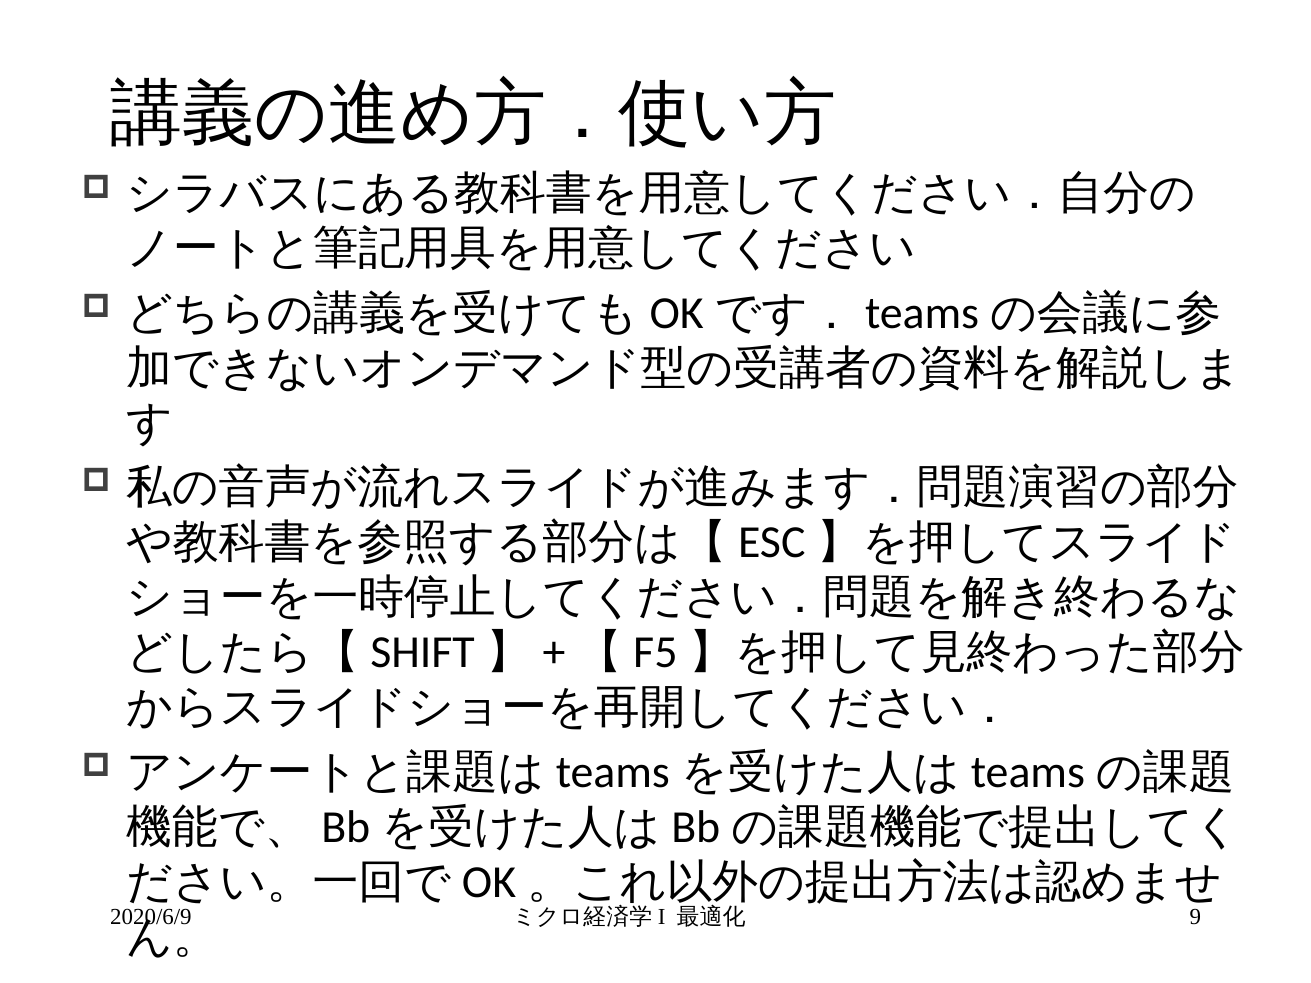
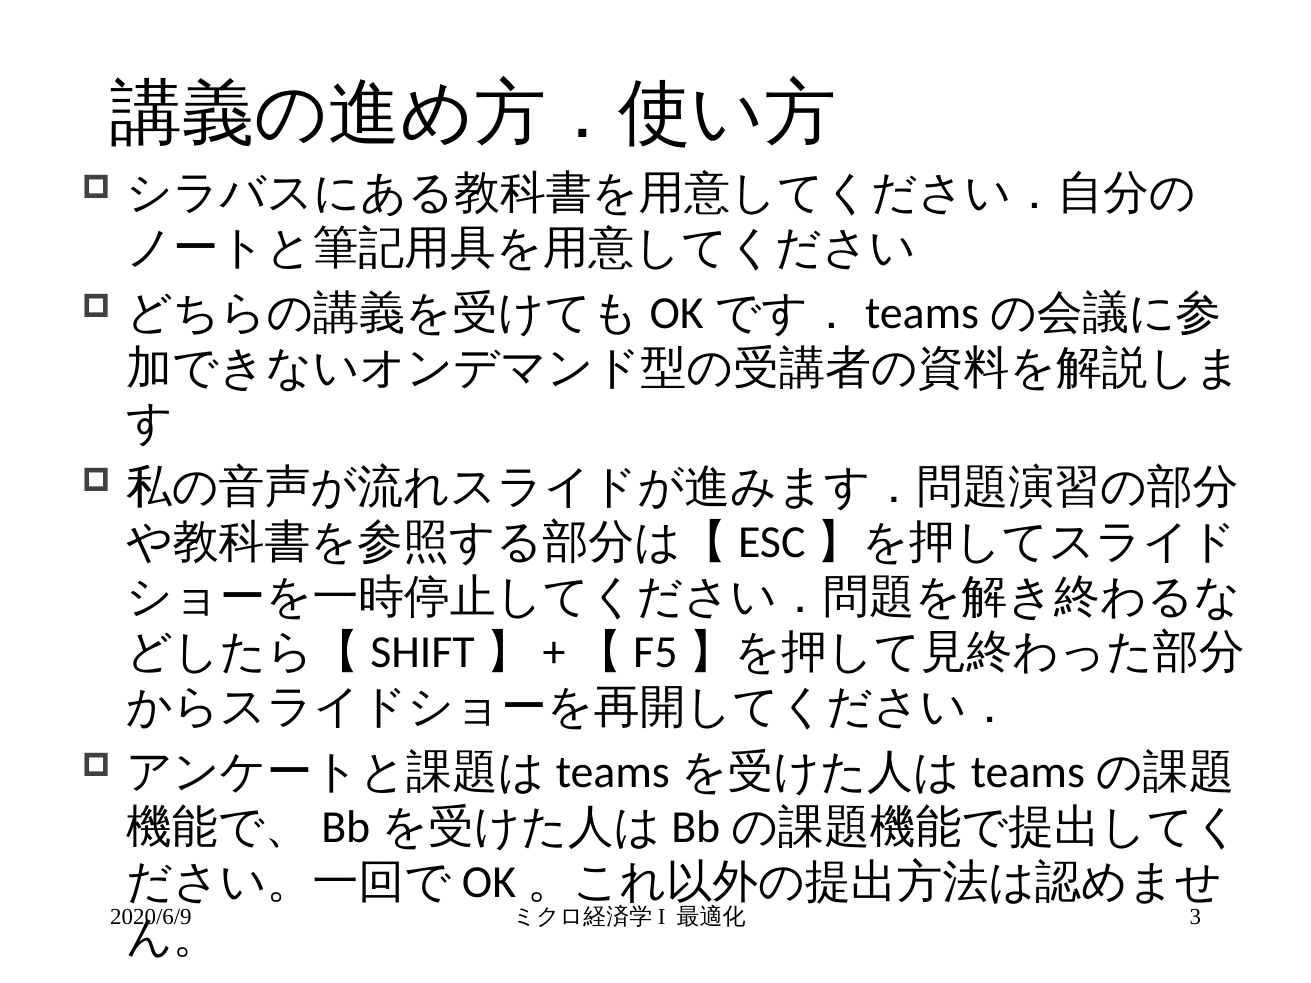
9: 9 -> 3
